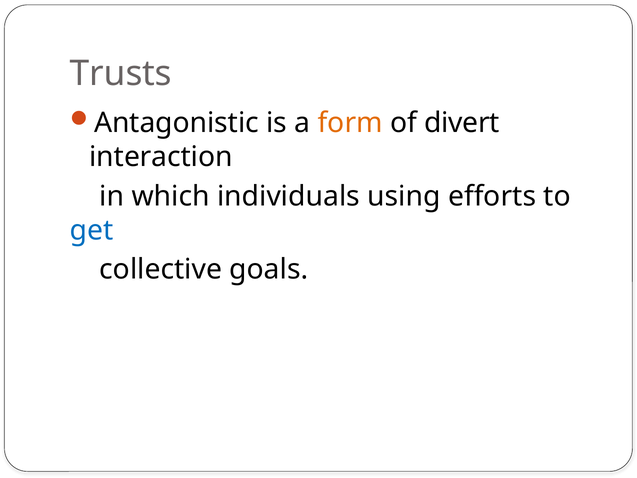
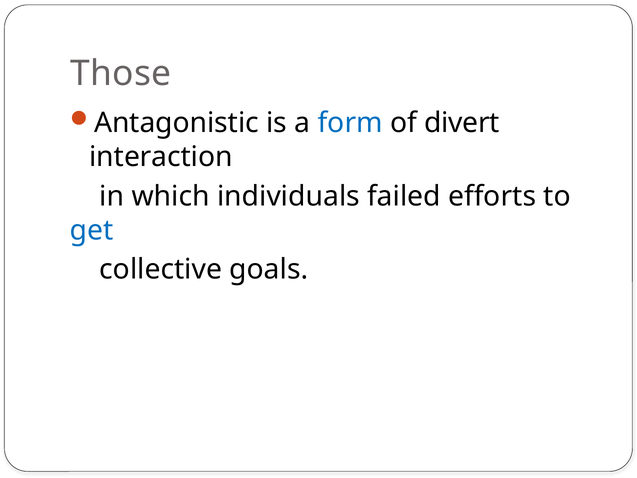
Trusts: Trusts -> Those
form colour: orange -> blue
using: using -> failed
